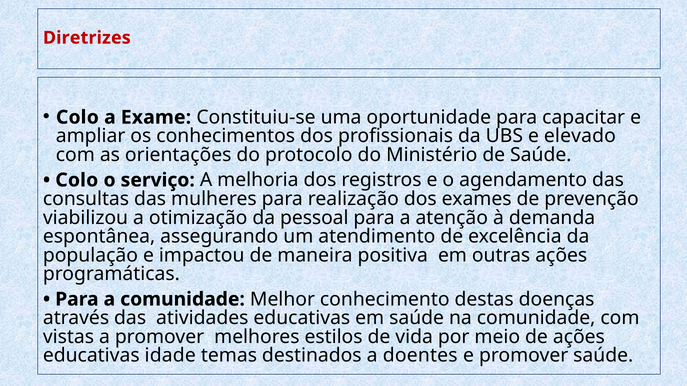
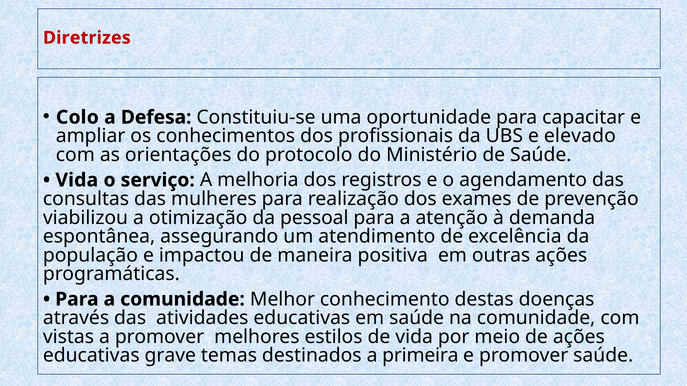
Exame: Exame -> Defesa
Colo at (77, 180): Colo -> Vida
idade: idade -> grave
doentes: doentes -> primeira
